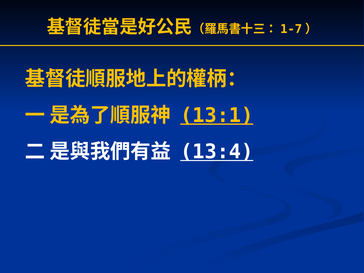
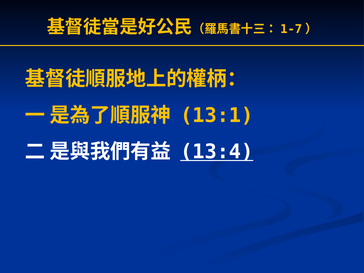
13:1 underline: present -> none
